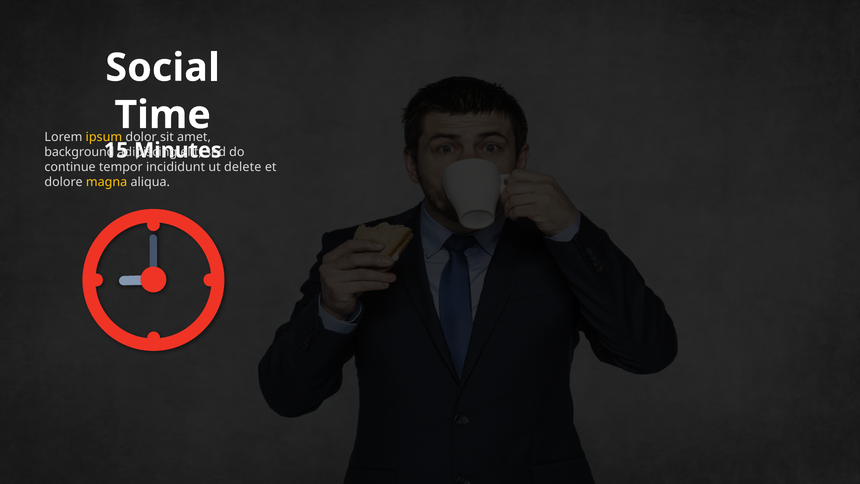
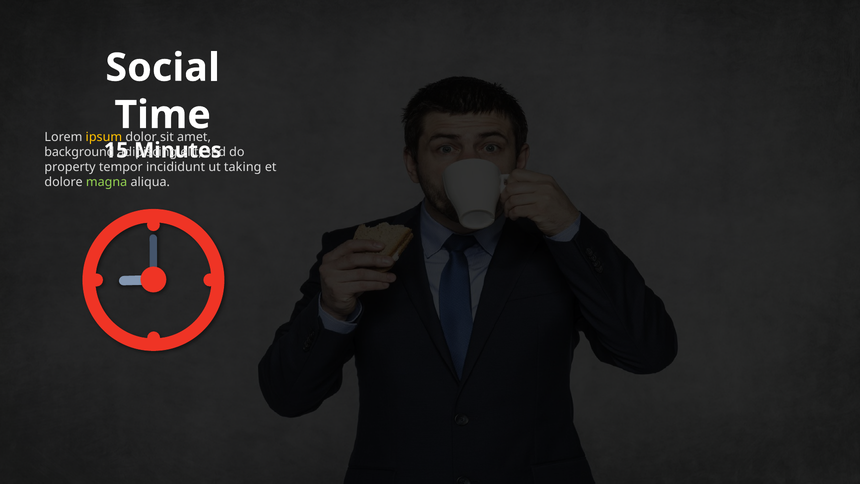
continue: continue -> property
delete: delete -> taking
magna colour: yellow -> light green
